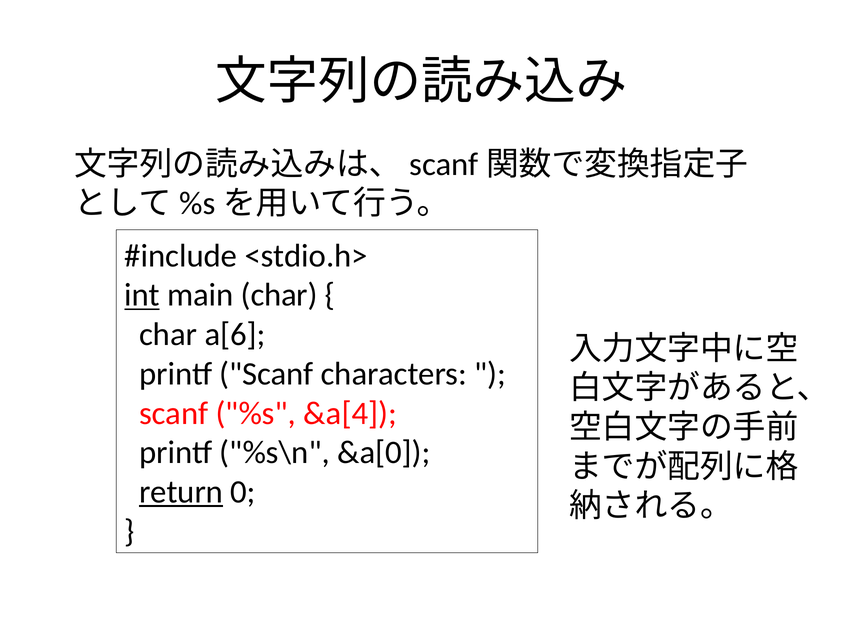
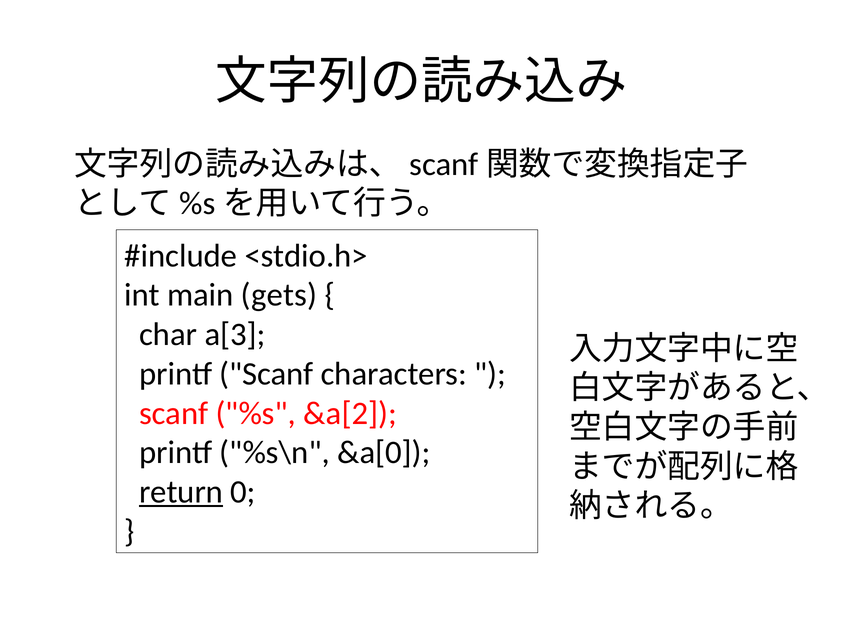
int underline: present -> none
main char: char -> gets
a[6: a[6 -> a[3
&a[4: &a[4 -> &a[2
